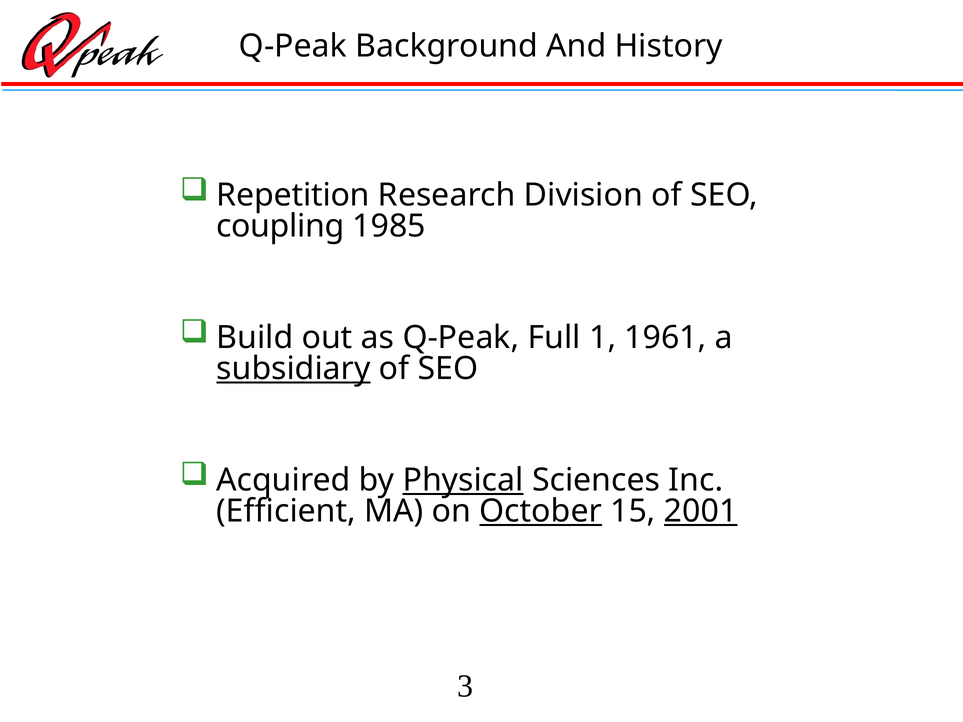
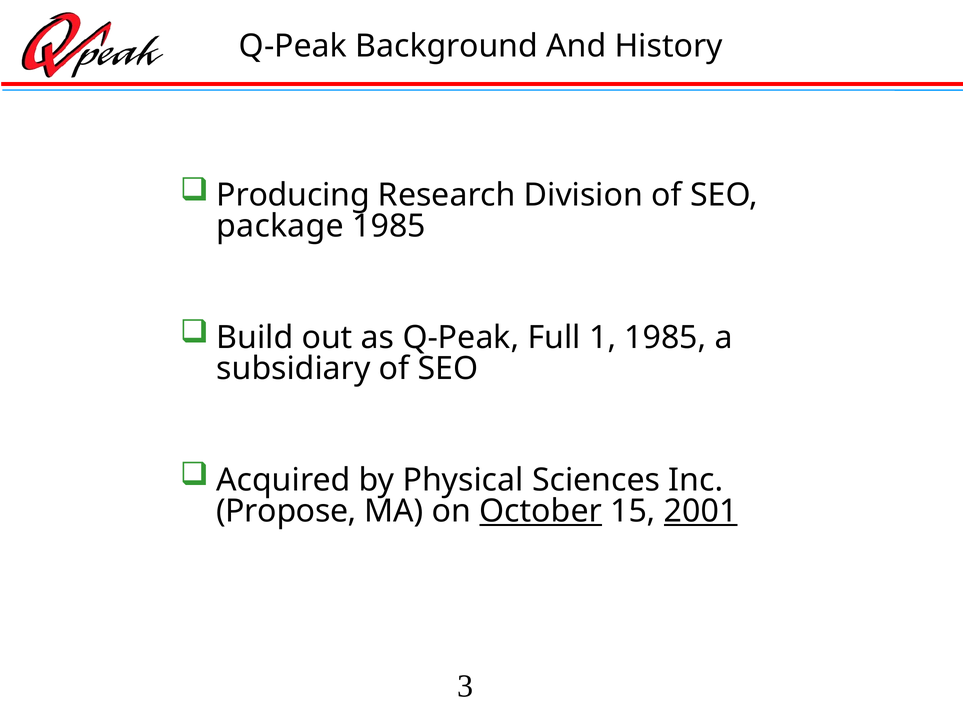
Repetition: Repetition -> Producing
coupling: coupling -> package
1 1961: 1961 -> 1985
subsidiary underline: present -> none
Physical underline: present -> none
Efficient: Efficient -> Propose
